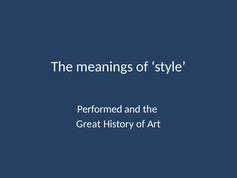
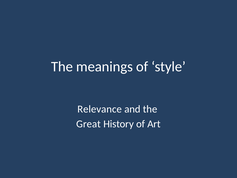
Performed: Performed -> Relevance
